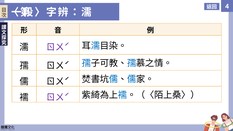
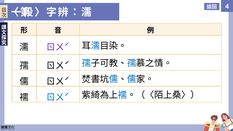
ㄖㄨˊ at (58, 98) colour: purple -> blue
